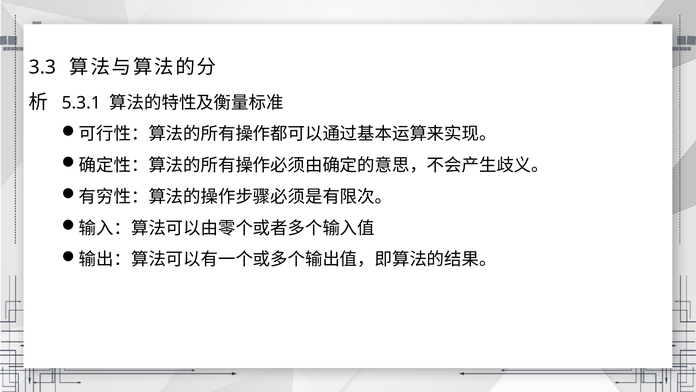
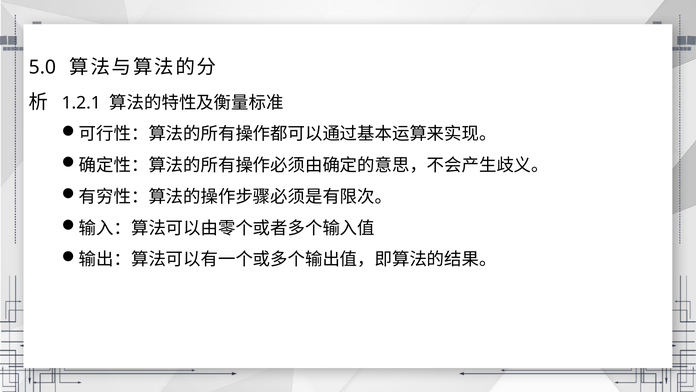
3.3: 3.3 -> 5.0
5.3.1: 5.3.1 -> 1.2.1
